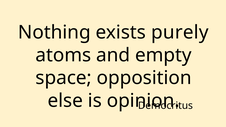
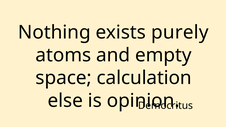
opposition: opposition -> calculation
